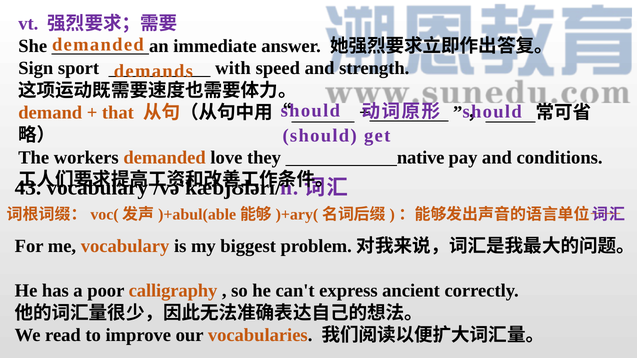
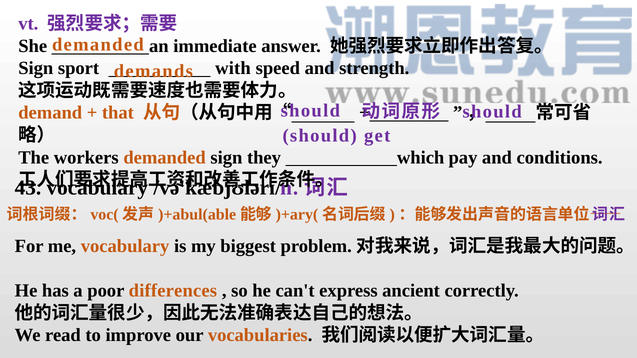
demanded love: love -> sign
native: native -> which
calligraphy: calligraphy -> differences
